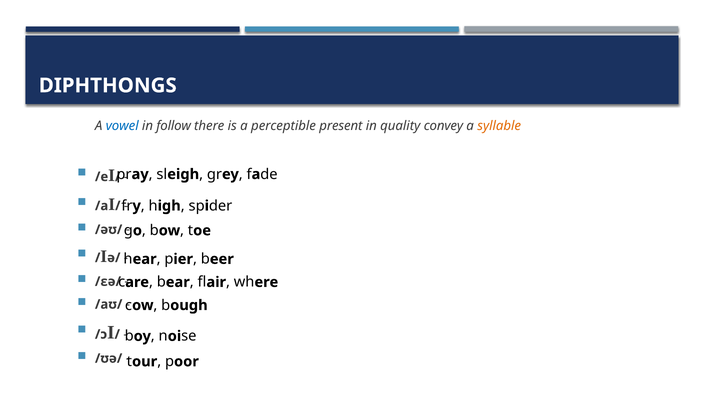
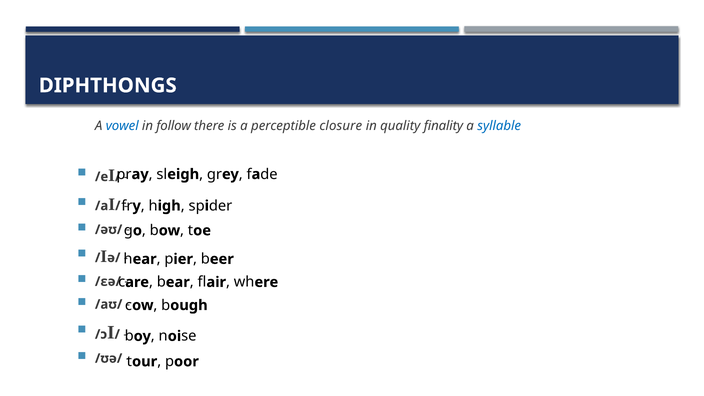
present: present -> closure
convey: convey -> finality
syllable colour: orange -> blue
